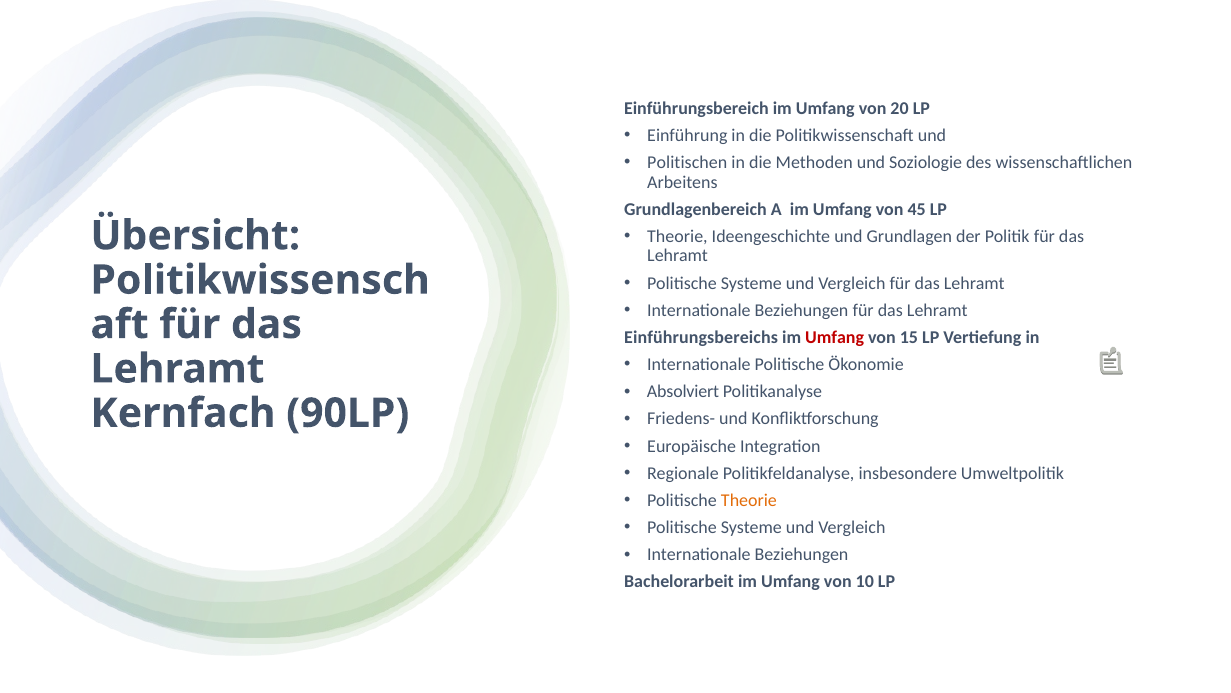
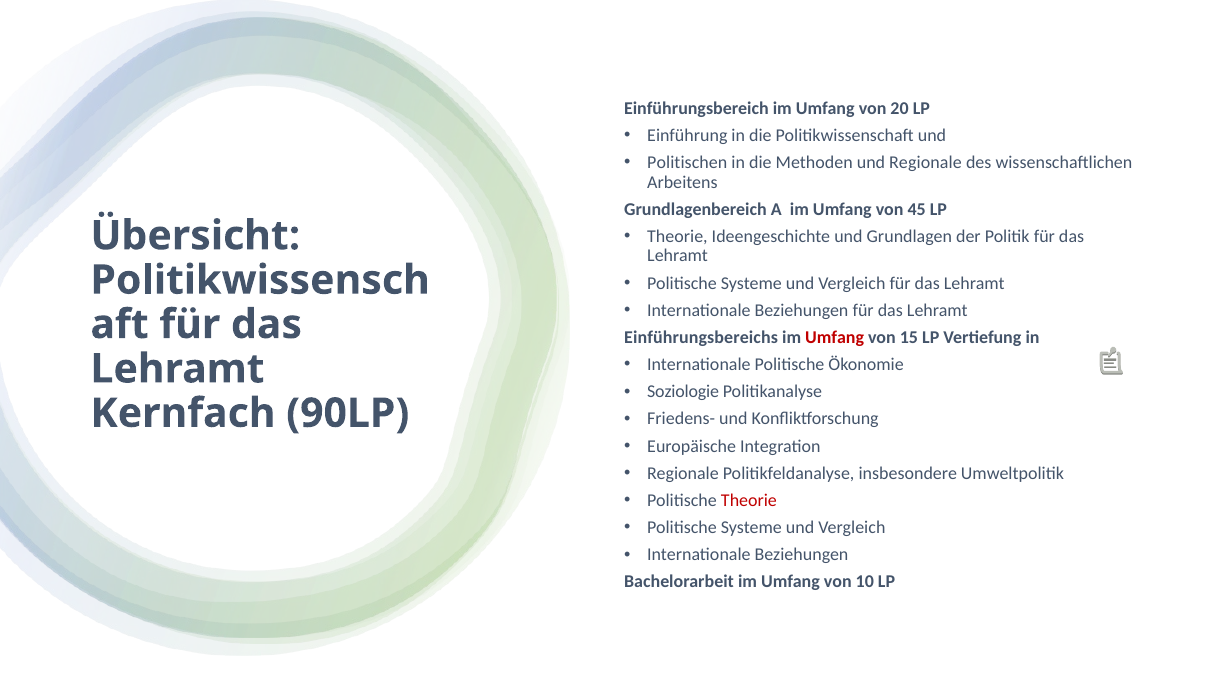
und Soziologie: Soziologie -> Regionale
Absolviert: Absolviert -> Soziologie
Theorie at (749, 500) colour: orange -> red
